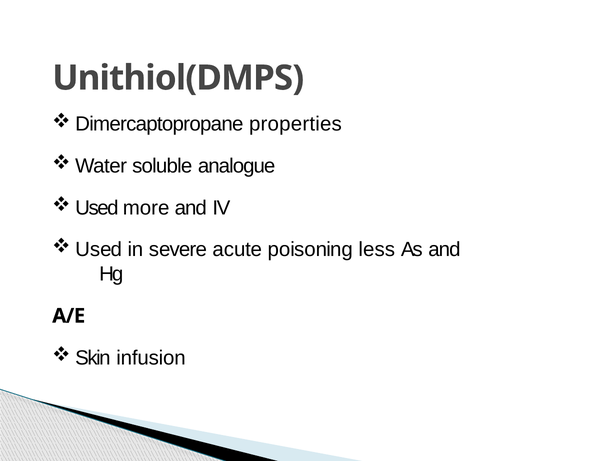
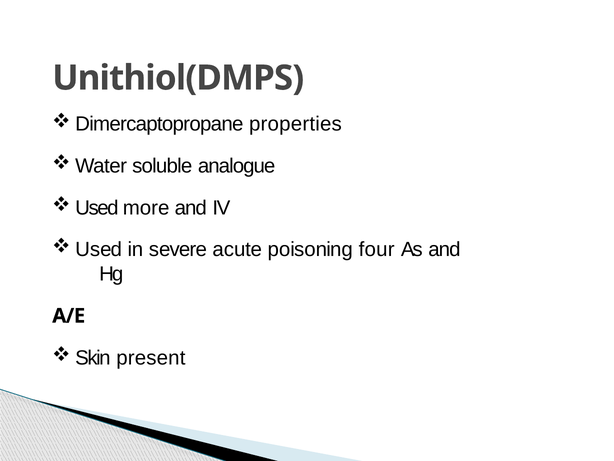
less: less -> four
infusion: infusion -> present
